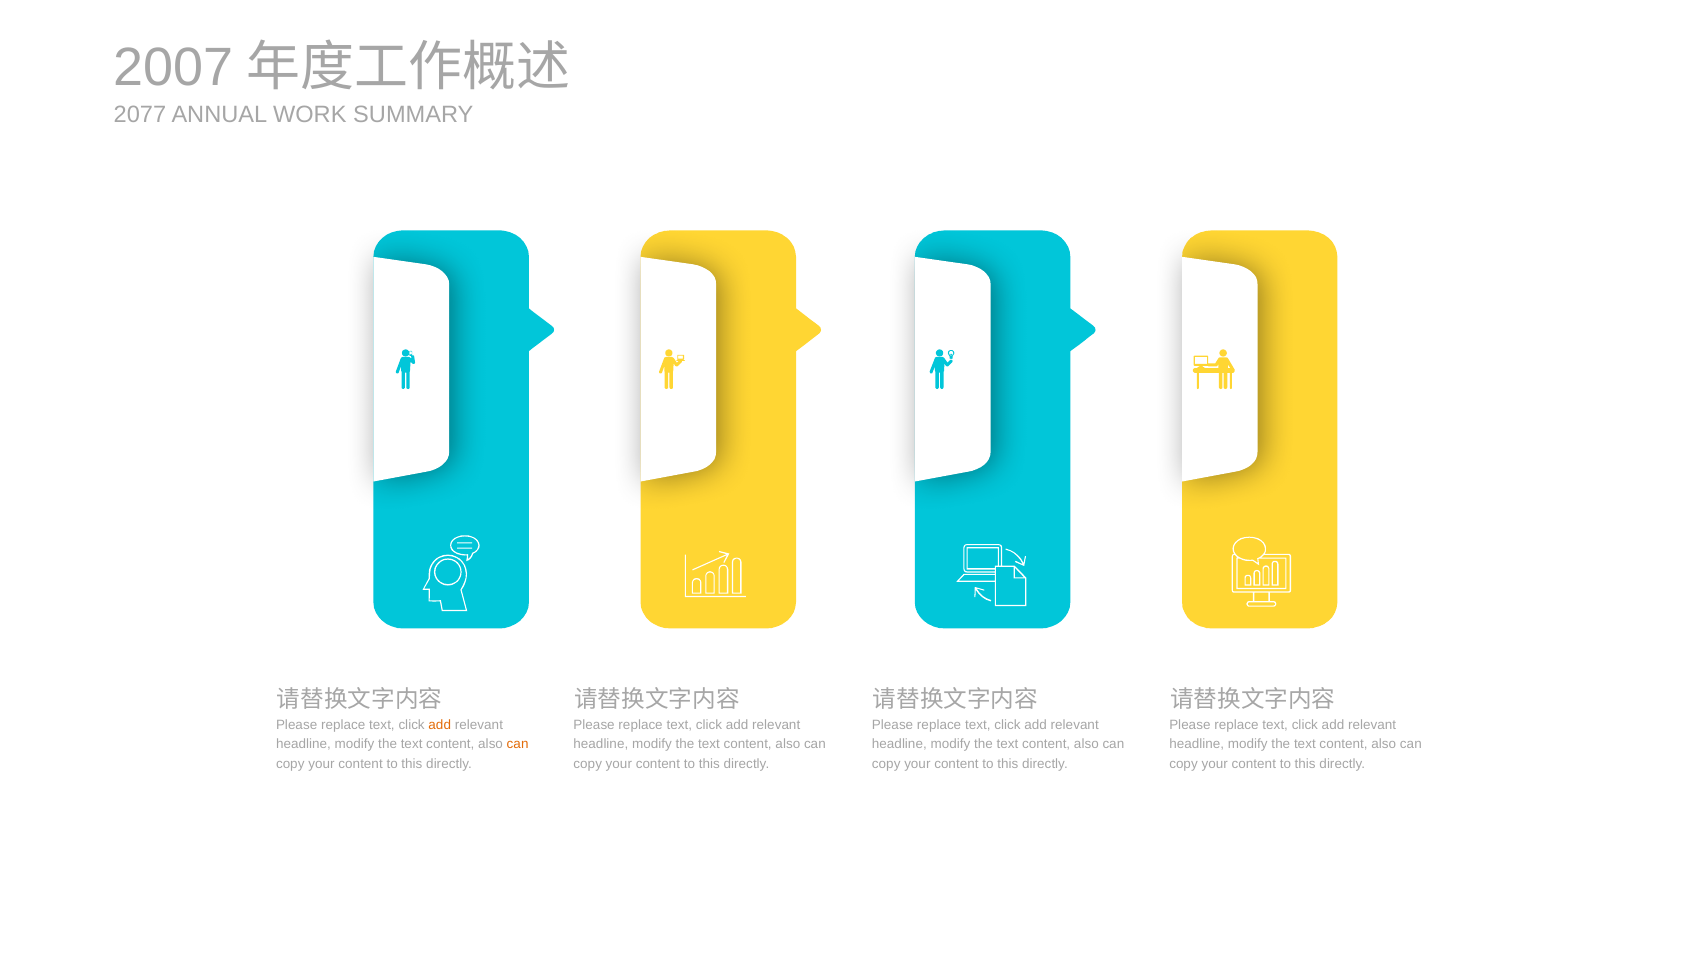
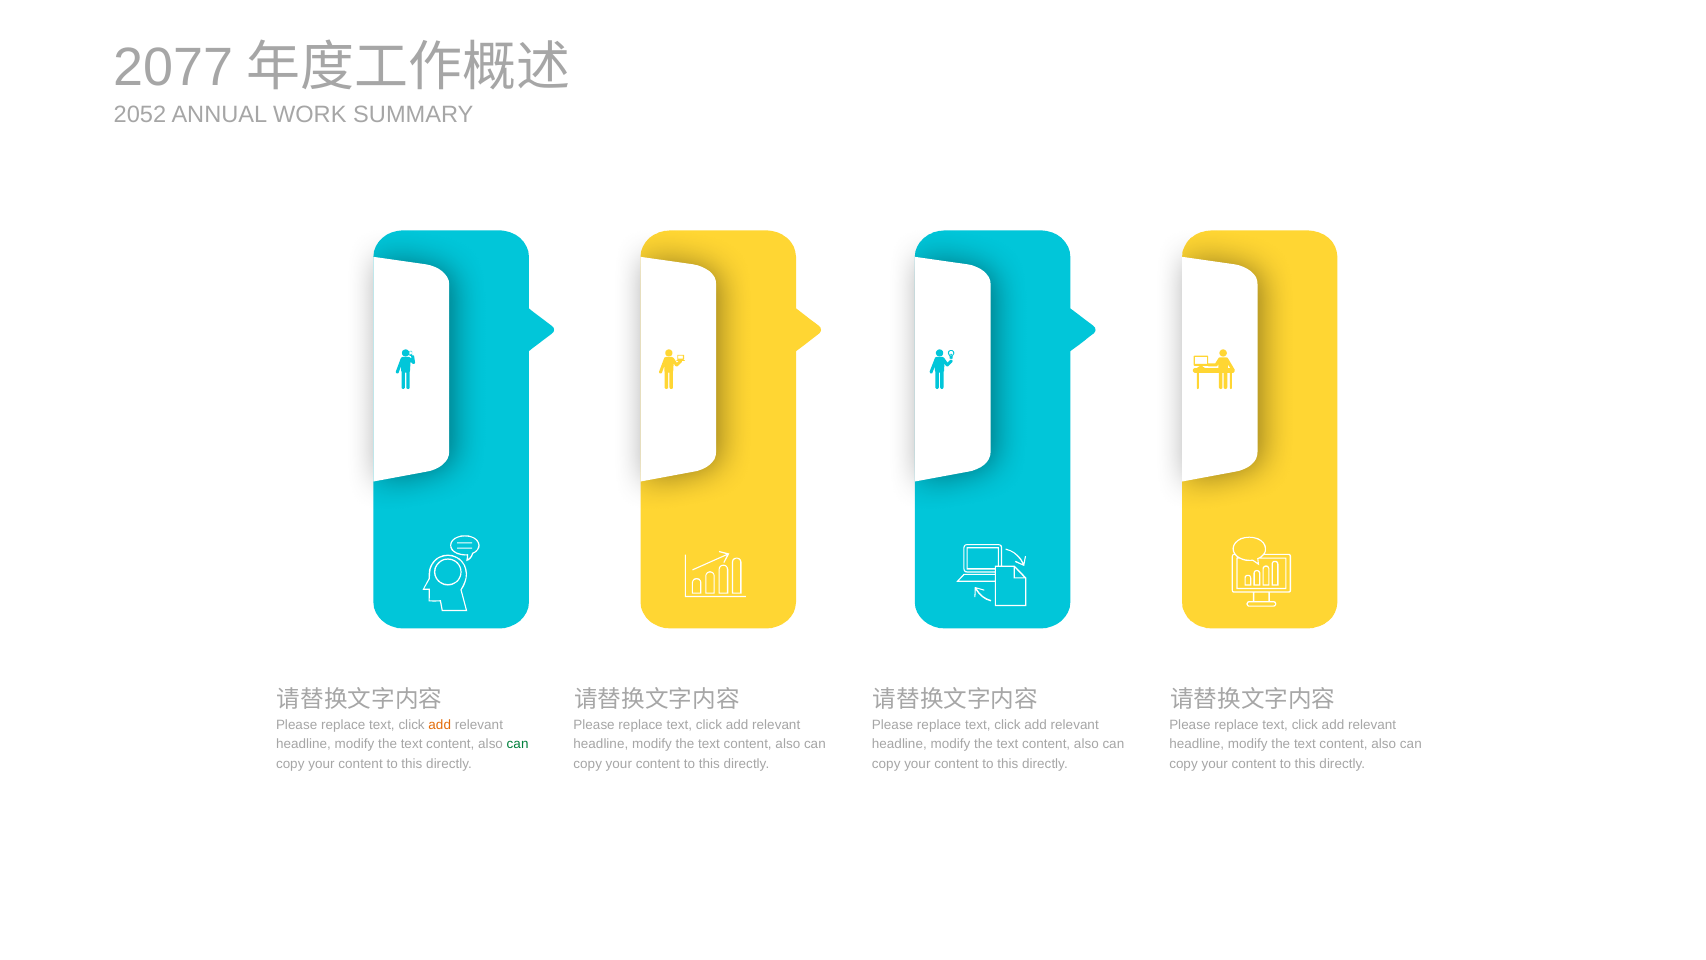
2007: 2007 -> 2077
2077: 2077 -> 2052
can at (518, 744) colour: orange -> green
